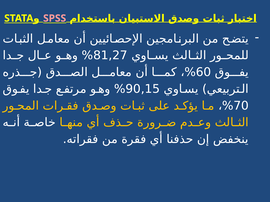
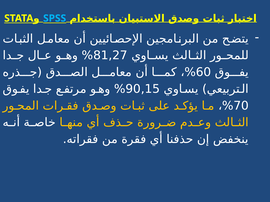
SPSS colour: pink -> light blue
